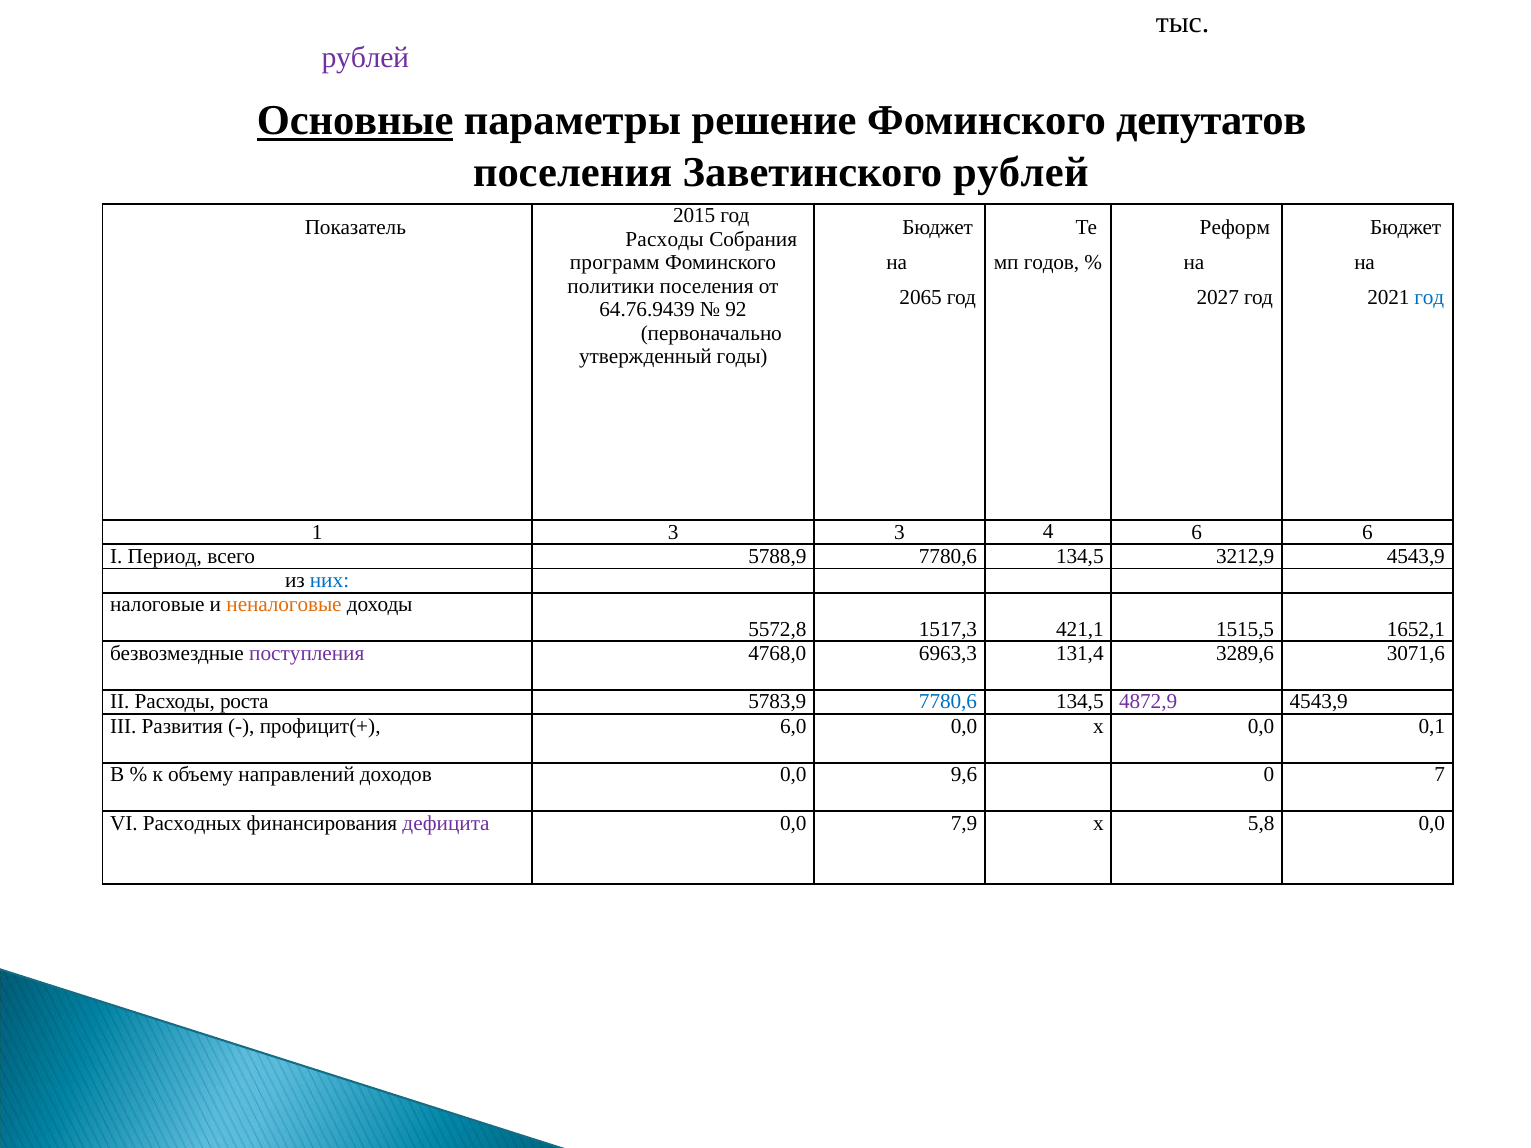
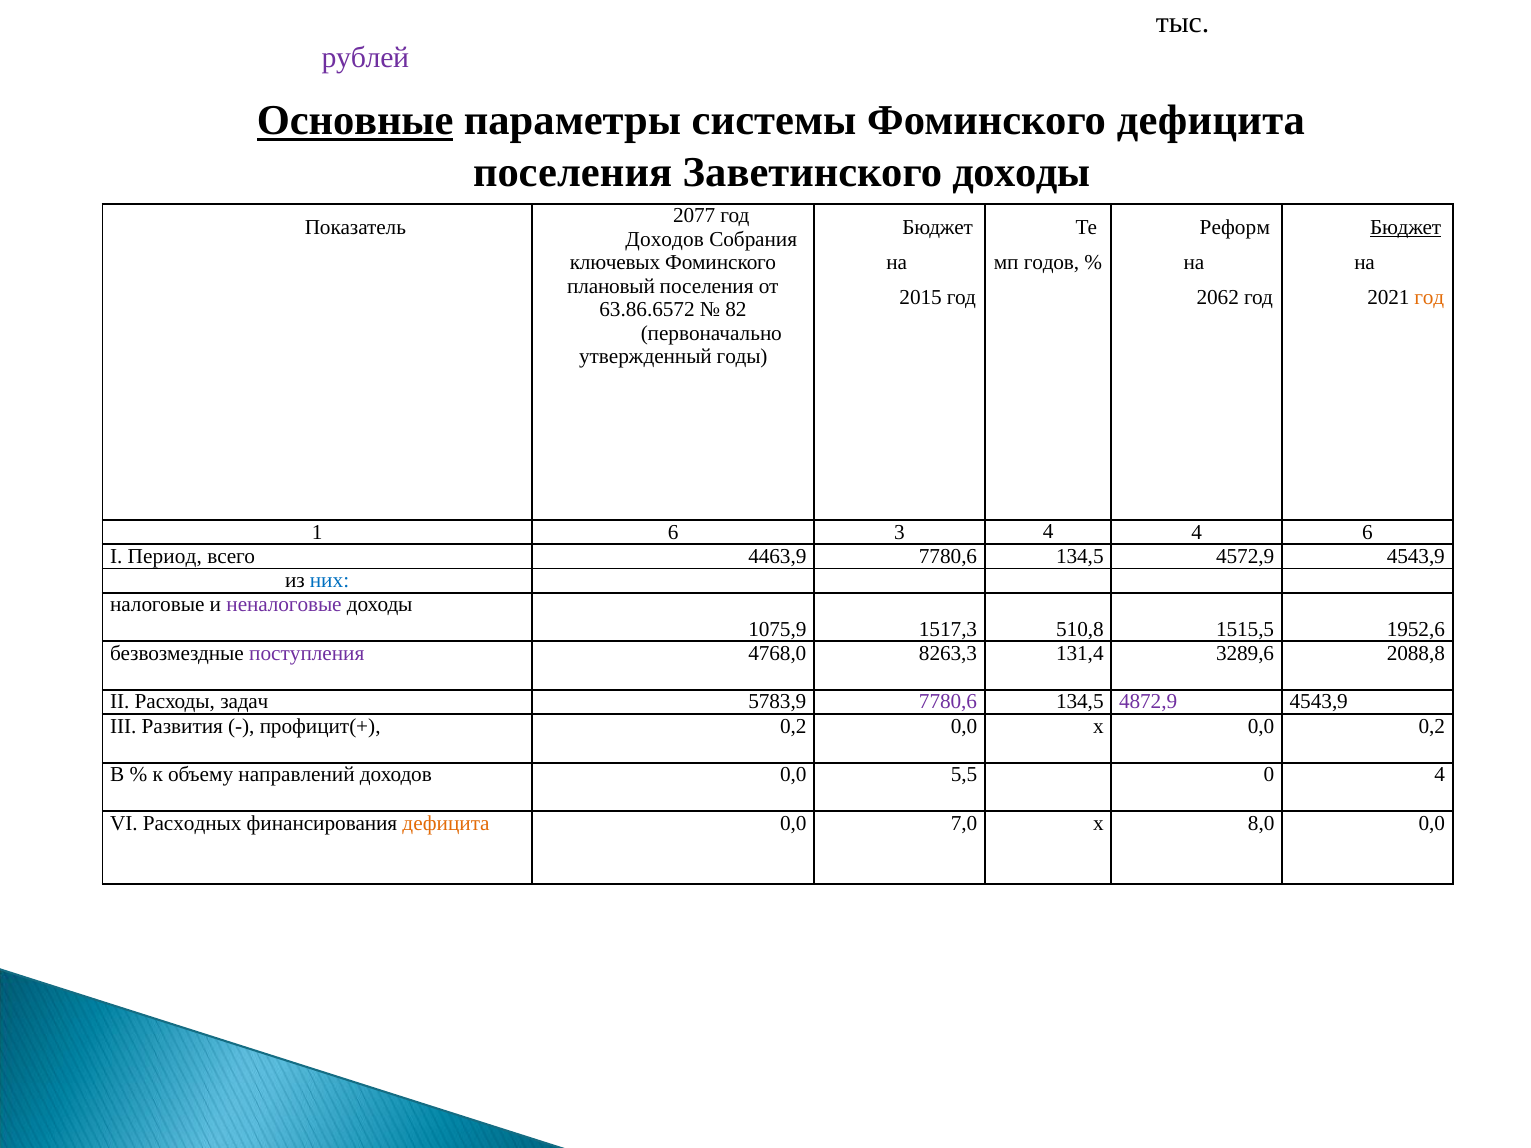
решение: решение -> системы
Фоминского депутатов: депутатов -> дефицита
Заветинского рублей: рублей -> доходы
2015: 2015 -> 2077
Бюджет at (1406, 228) underline: none -> present
Расходы at (665, 239): Расходы -> Доходов
программ: программ -> ключевых
политики: политики -> плановый
2065: 2065 -> 2015
2027: 2027 -> 2062
год at (1429, 298) colour: blue -> orange
64.76.9439: 64.76.9439 -> 63.86.6572
92: 92 -> 82
1 3: 3 -> 6
4 6: 6 -> 4
5788,9: 5788,9 -> 4463,9
3212,9: 3212,9 -> 4572,9
неналоговые colour: orange -> purple
5572,8: 5572,8 -> 1075,9
421,1: 421,1 -> 510,8
1652,1: 1652,1 -> 1952,6
6963,3: 6963,3 -> 8263,3
3071,6: 3071,6 -> 2088,8
роста: роста -> задач
7780,6 at (948, 702) colour: blue -> purple
профицит(+ 6,0: 6,0 -> 0,2
0,0 0,1: 0,1 -> 0,2
9,6: 9,6 -> 5,5
0 7: 7 -> 4
дефицита at (446, 823) colour: purple -> orange
7,9: 7,9 -> 7,0
5,8: 5,8 -> 8,0
